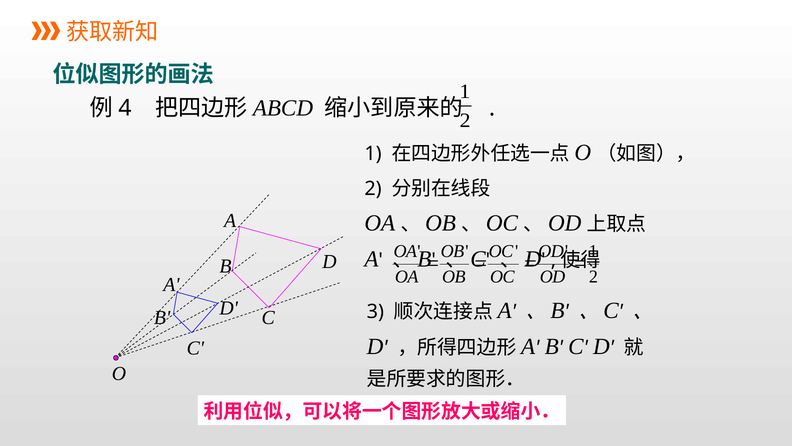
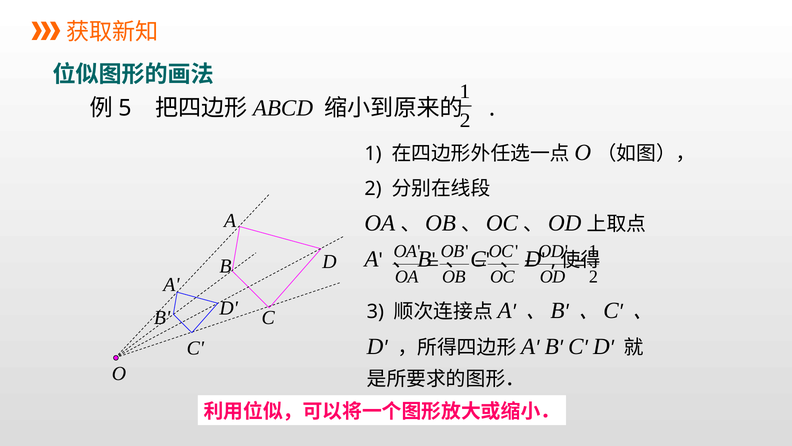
4: 4 -> 5
